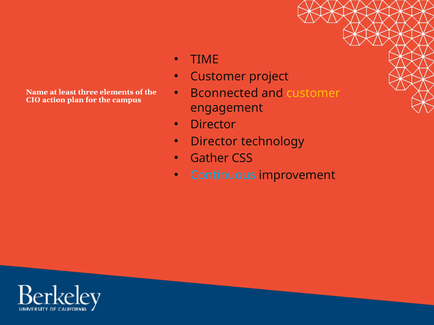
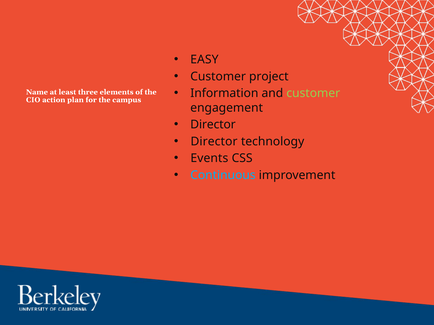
TIME: TIME -> EASY
Bconnected: Bconnected -> Information
customer at (313, 93) colour: yellow -> light green
Gather: Gather -> Events
